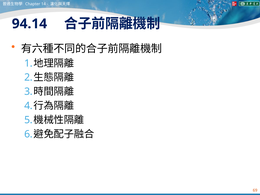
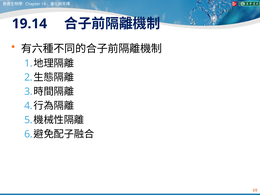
94.14: 94.14 -> 19.14
